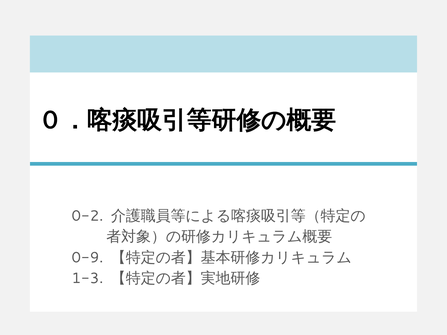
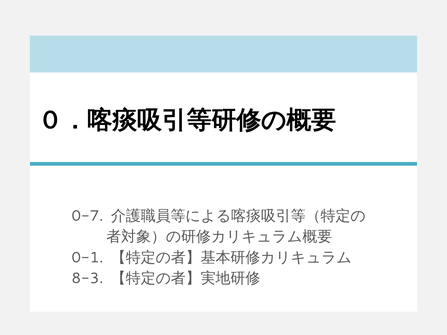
0-2: 0-2 -> 0-7
0-9: 0-9 -> 0-1
1-3: 1-3 -> 8-3
